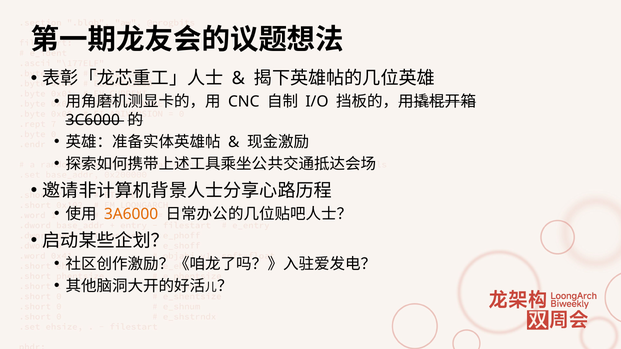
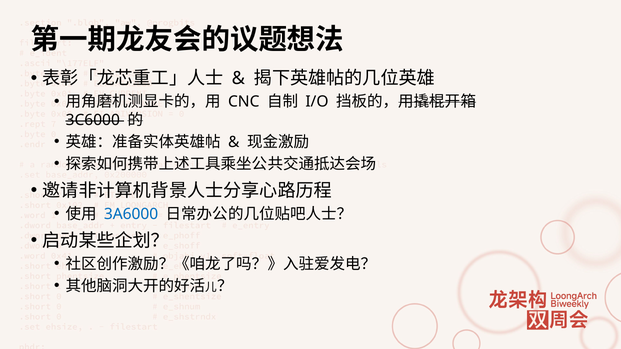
3A6000 colour: orange -> blue
